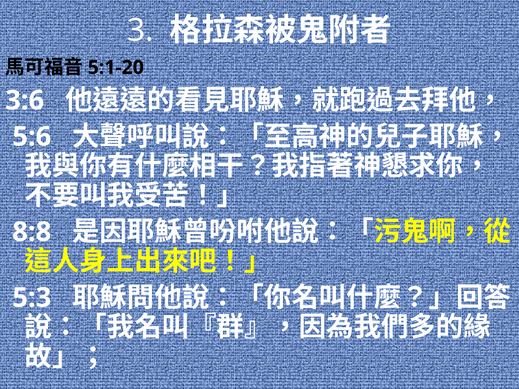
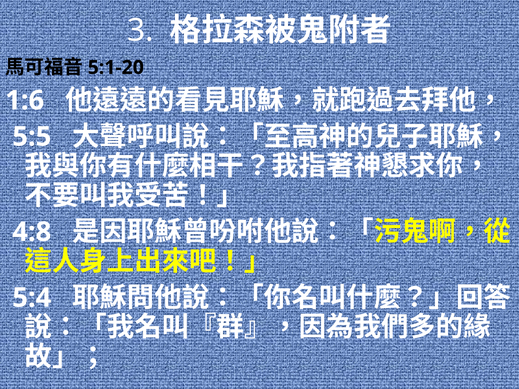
3:6: 3:6 -> 1:6
5:6: 5:6 -> 5:5
8:8: 8:8 -> 4:8
5:3: 5:3 -> 5:4
